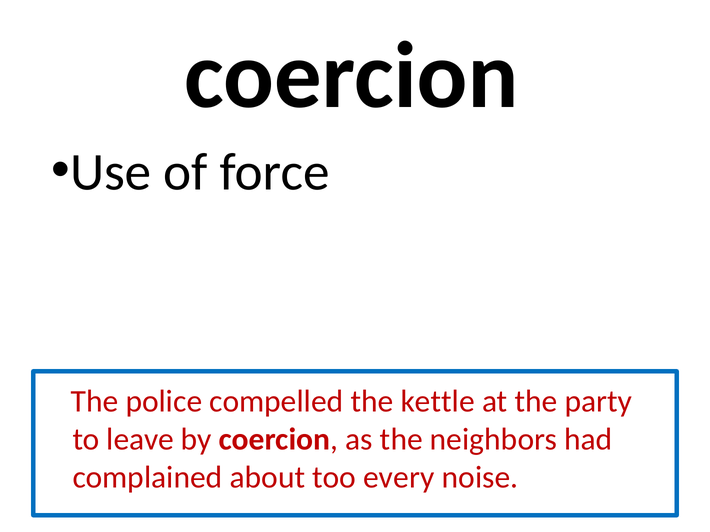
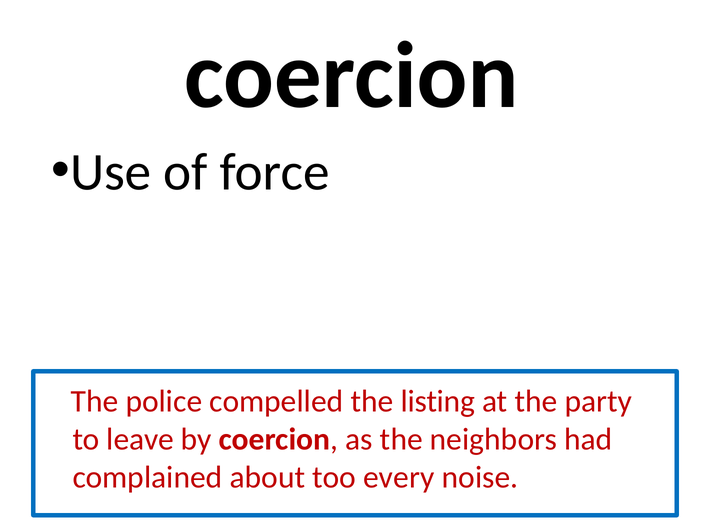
kettle: kettle -> listing
